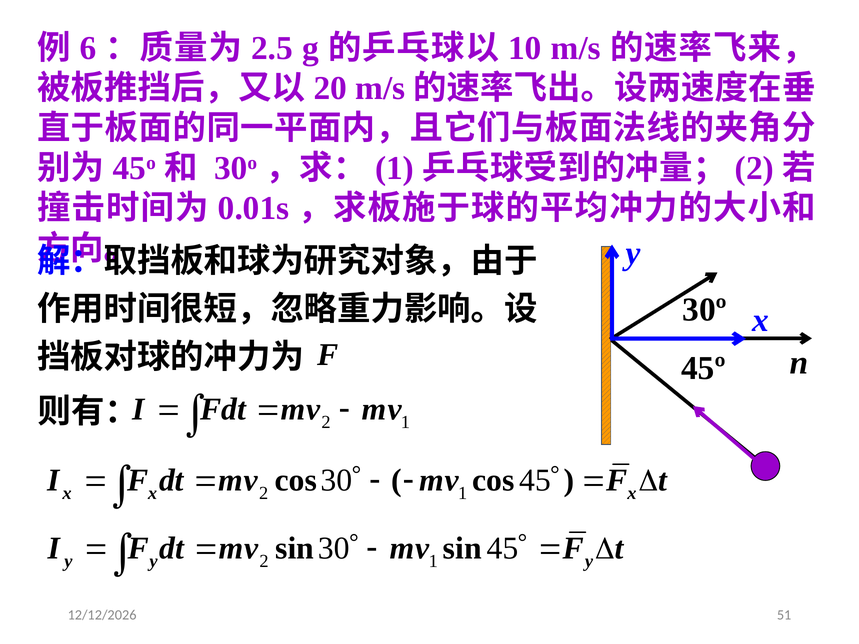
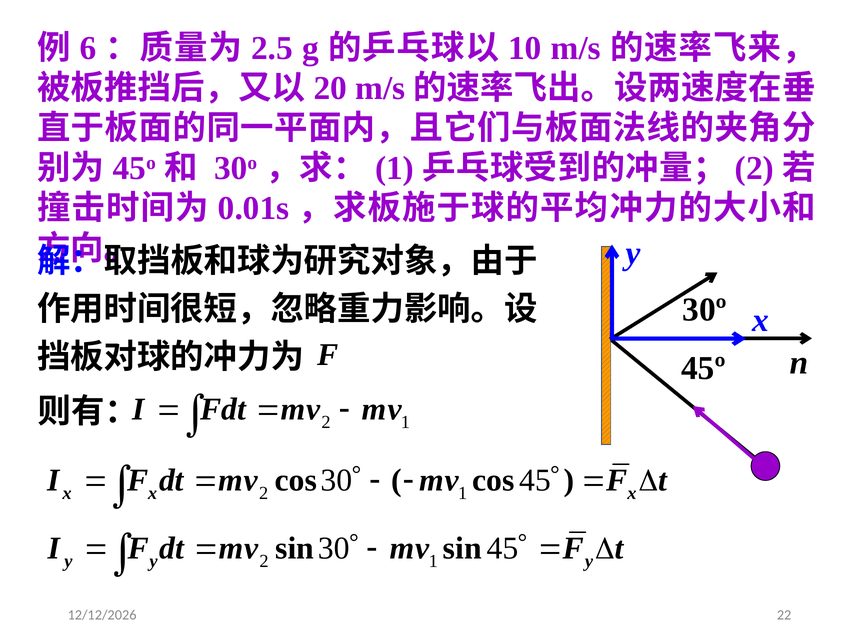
51: 51 -> 22
